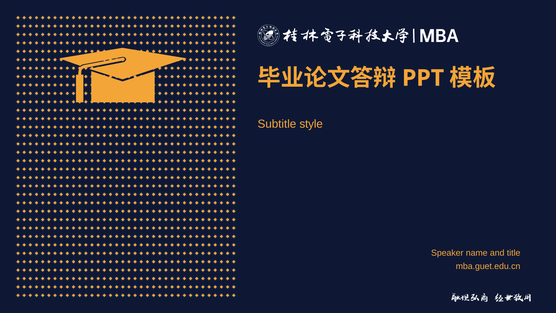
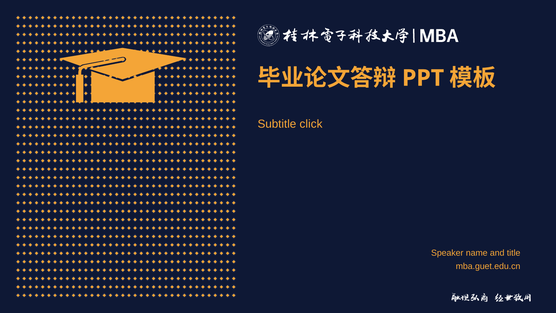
style: style -> click
